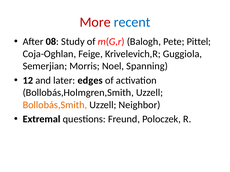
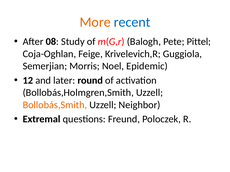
More colour: red -> orange
Spanning: Spanning -> Epidemic
edges: edges -> round
